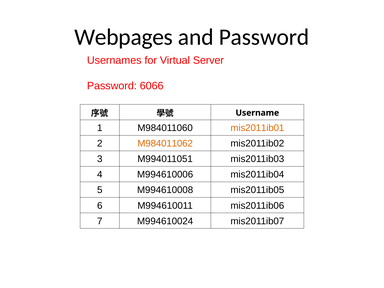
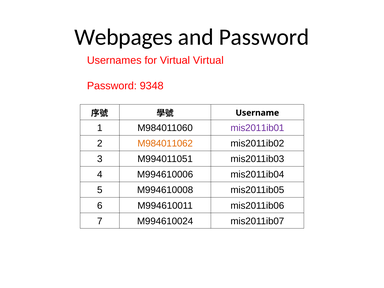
Virtual Server: Server -> Virtual
6066: 6066 -> 9348
mis2011ib01 colour: orange -> purple
